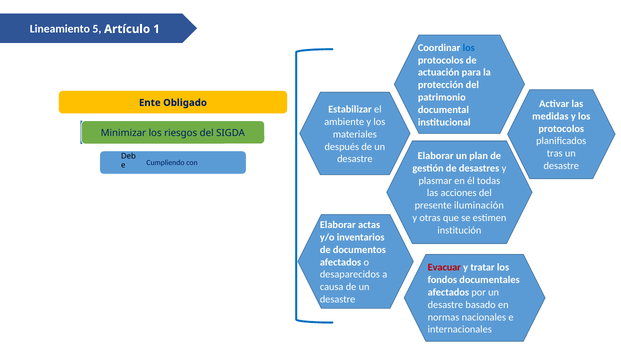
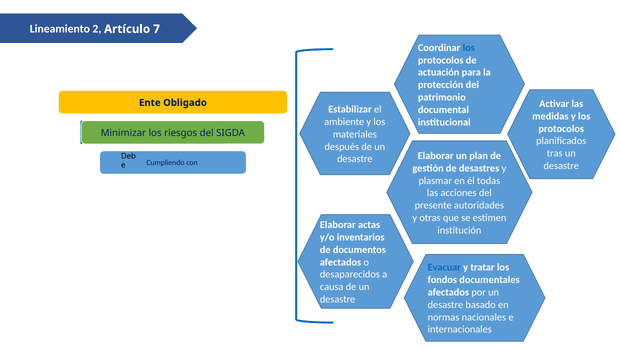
5: 5 -> 2
1: 1 -> 7
iluminación: iluminación -> autoridades
Evacuar colour: red -> blue
